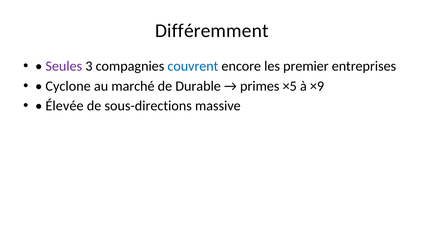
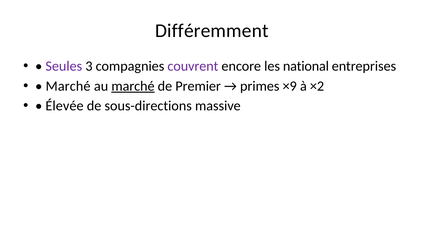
couvrent colour: blue -> purple
premier: premier -> national
Cyclone at (68, 86): Cyclone -> Marché
marché at (133, 86) underline: none -> present
Durable: Durable -> Premier
×5: ×5 -> ×9
×9: ×9 -> ×2
